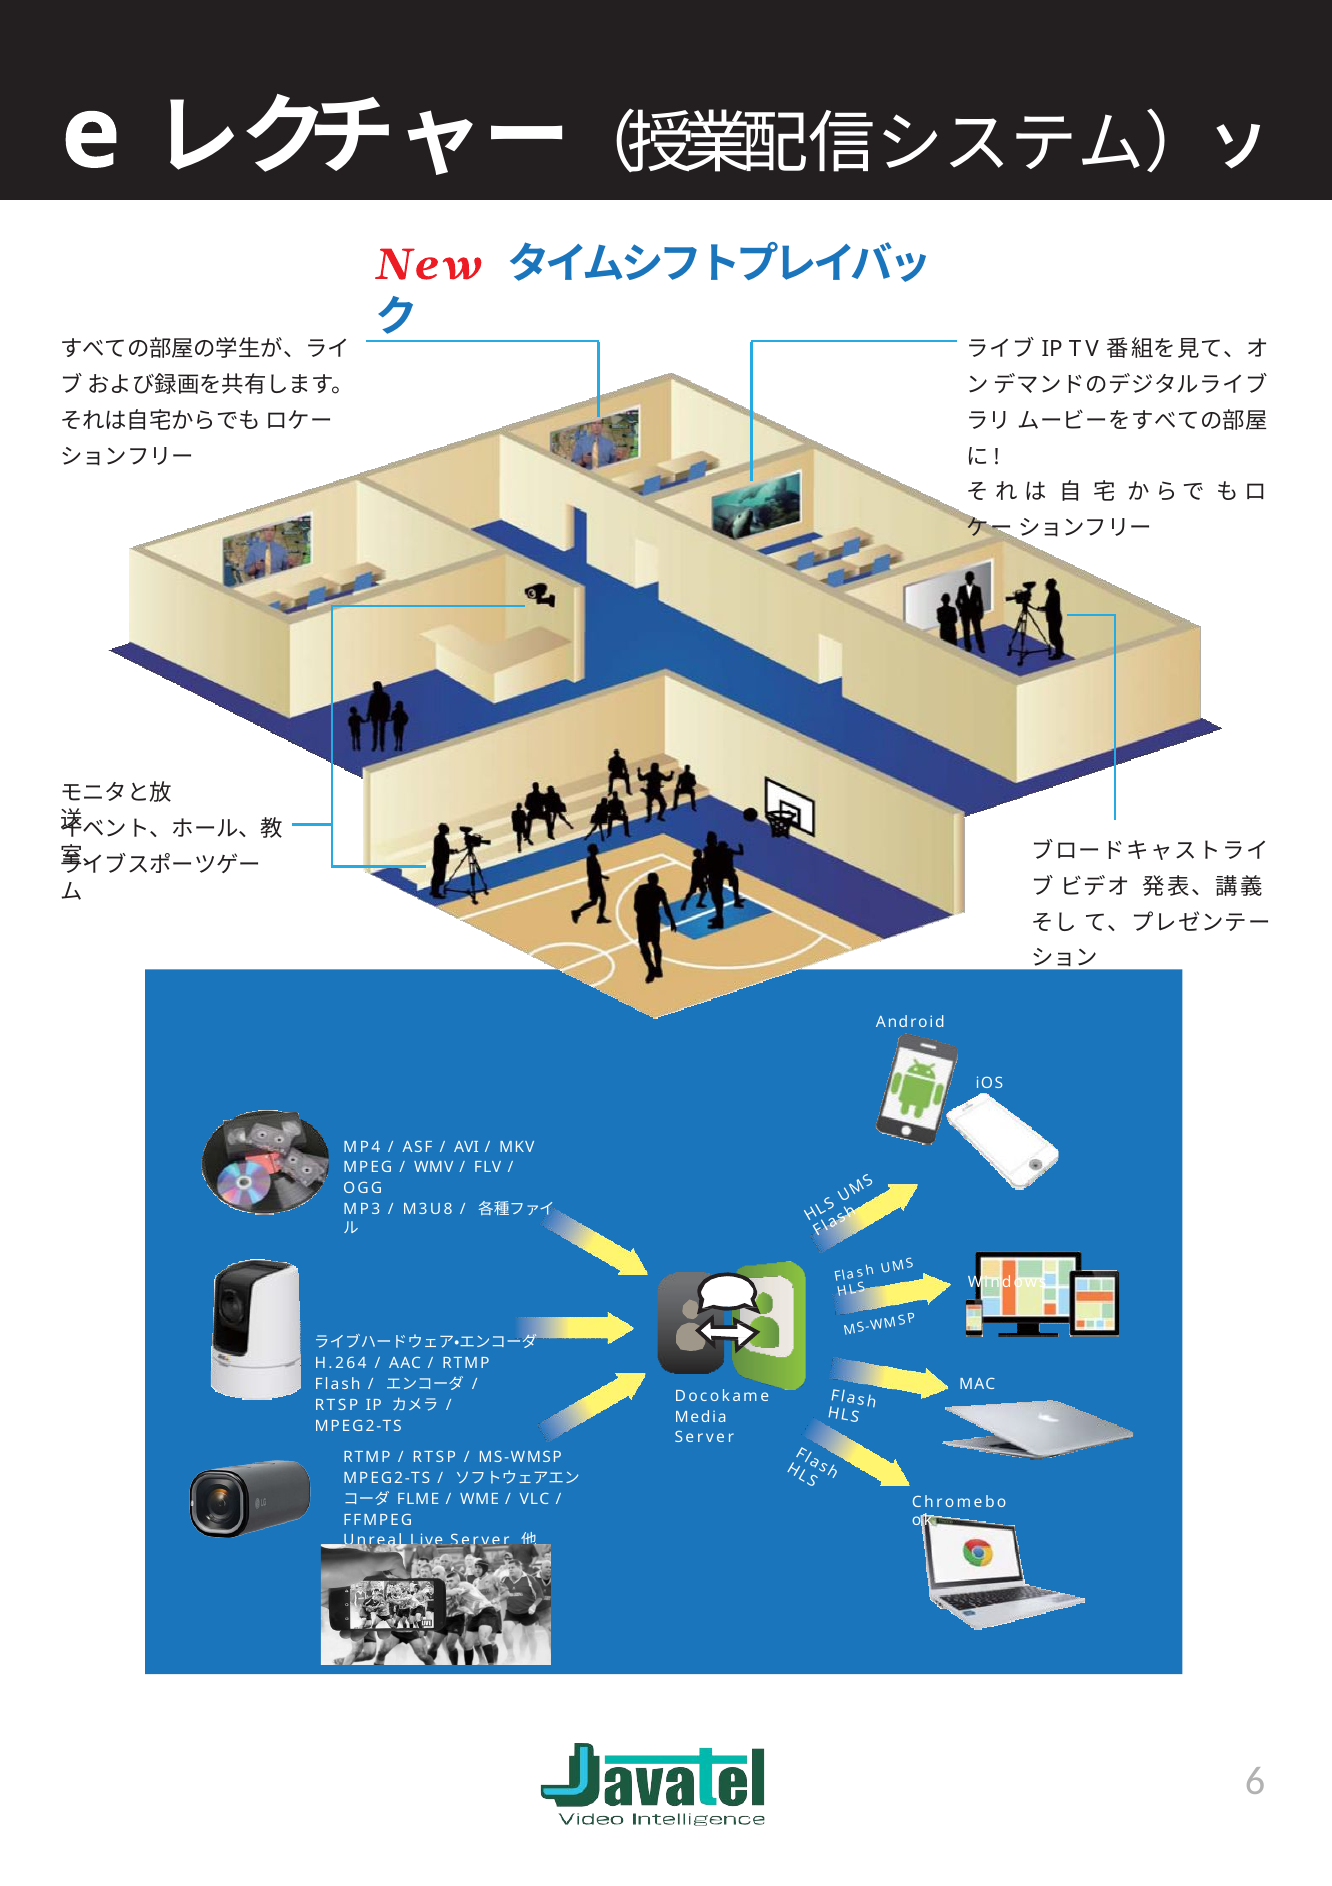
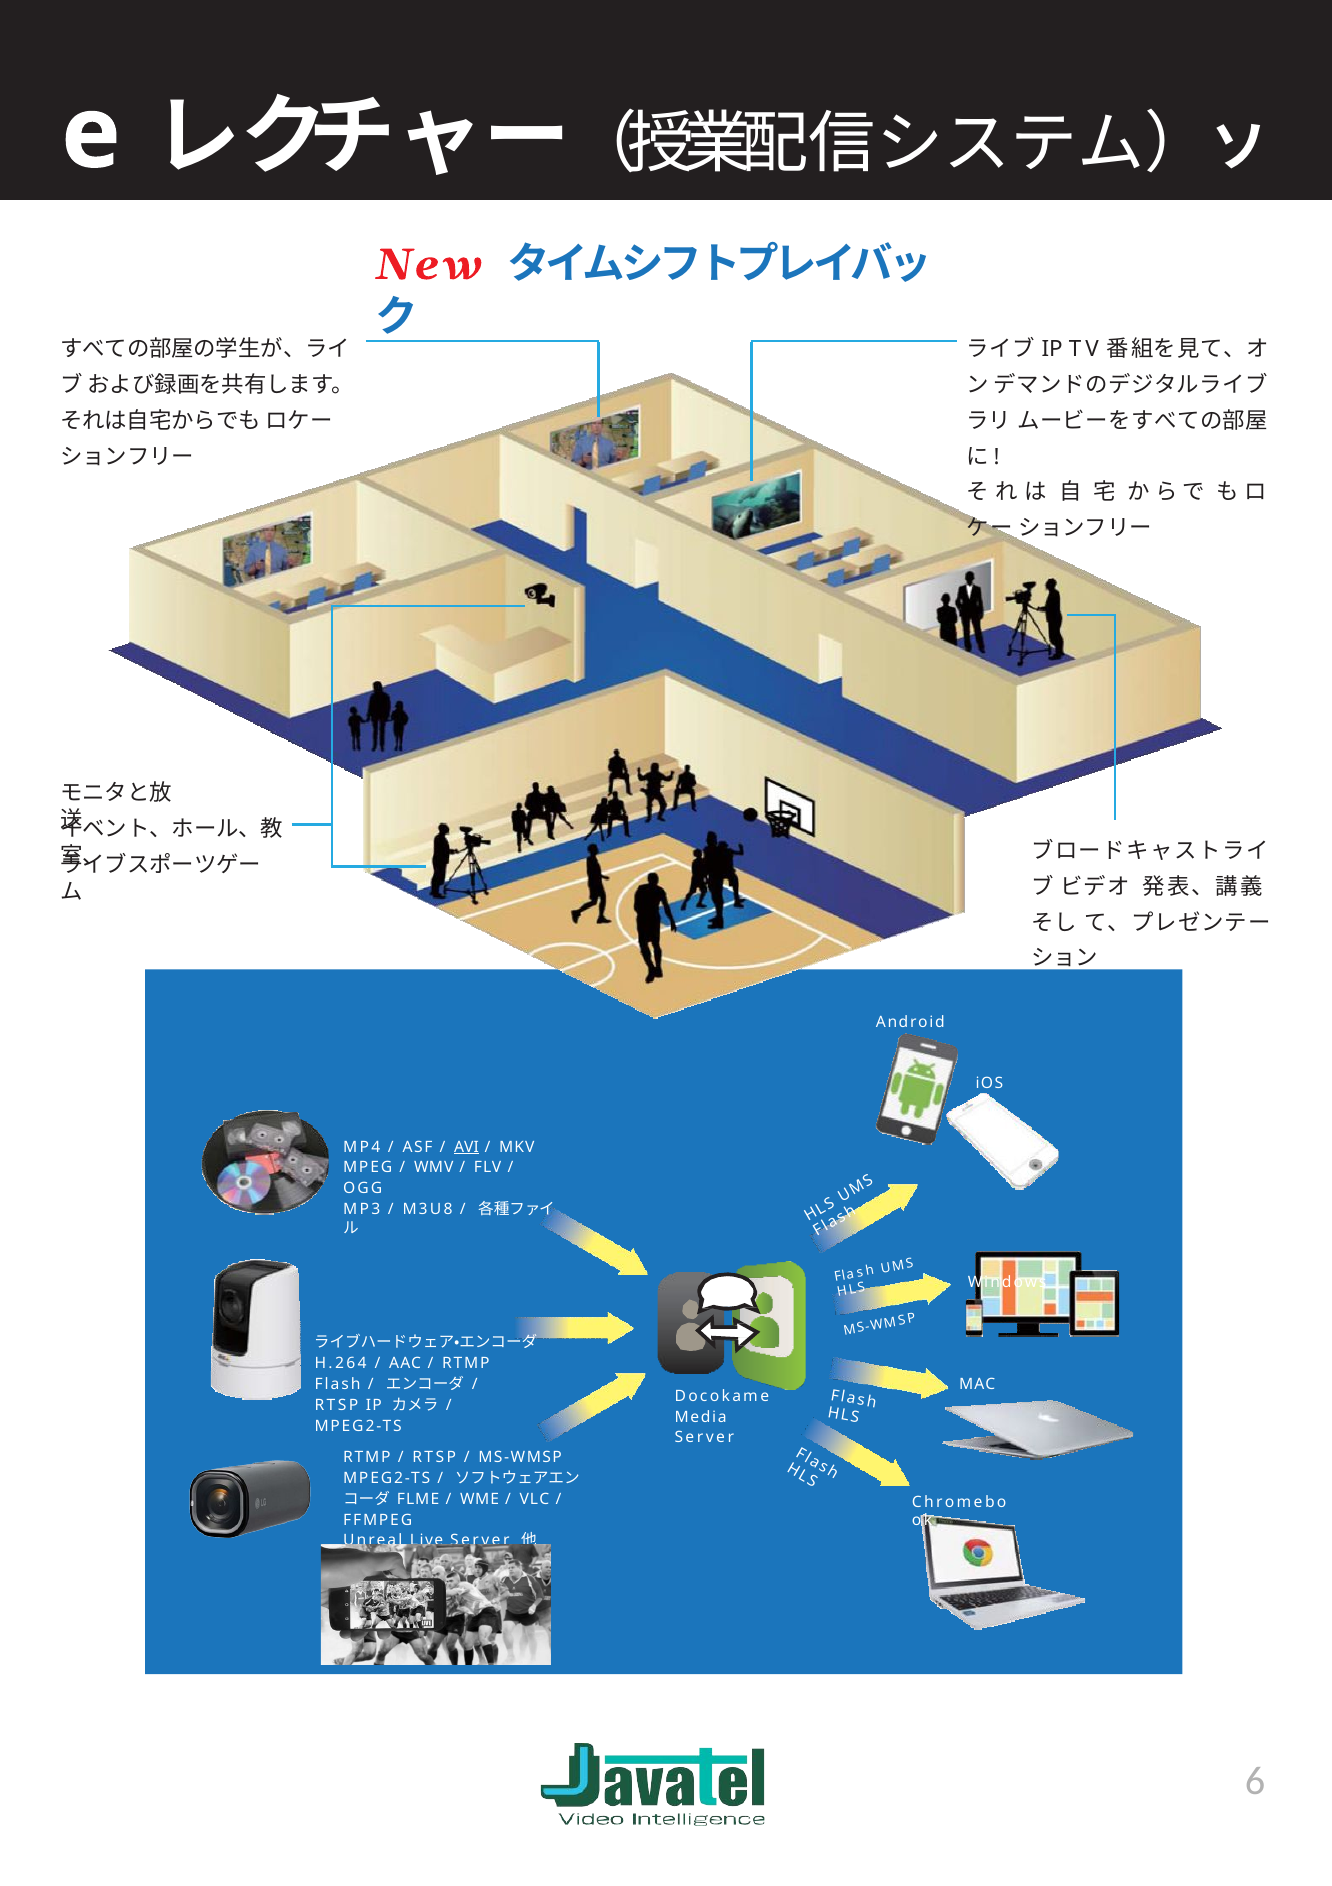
AVI underline: none -> present
